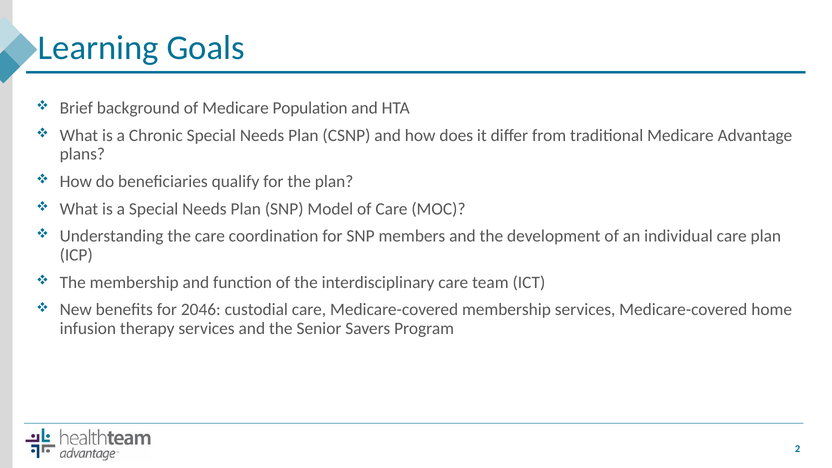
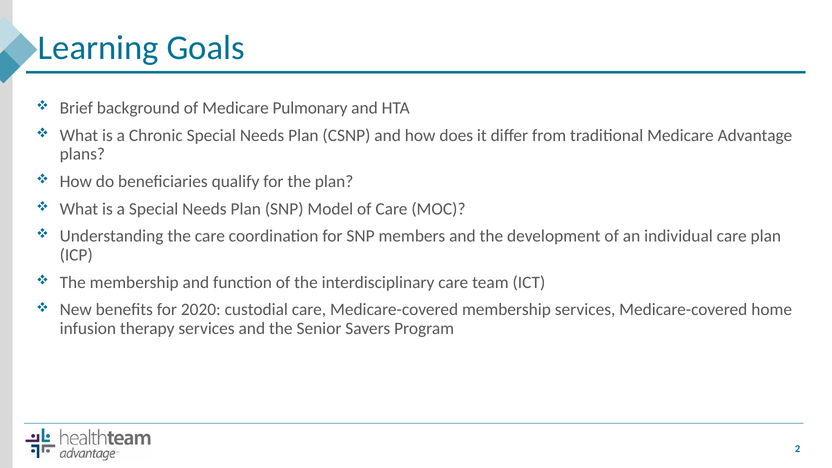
Population: Population -> Pulmonary
2046: 2046 -> 2020
